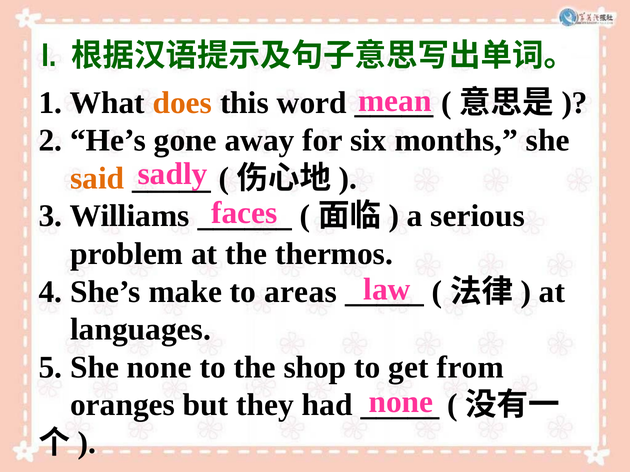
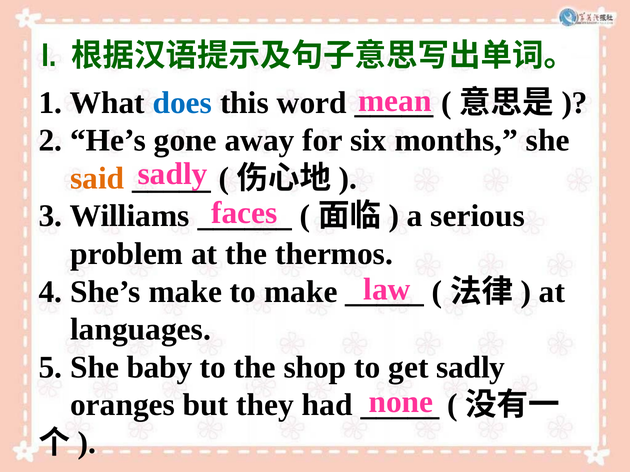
does colour: orange -> blue
to areas: areas -> make
She none: none -> baby
get from: from -> sadly
